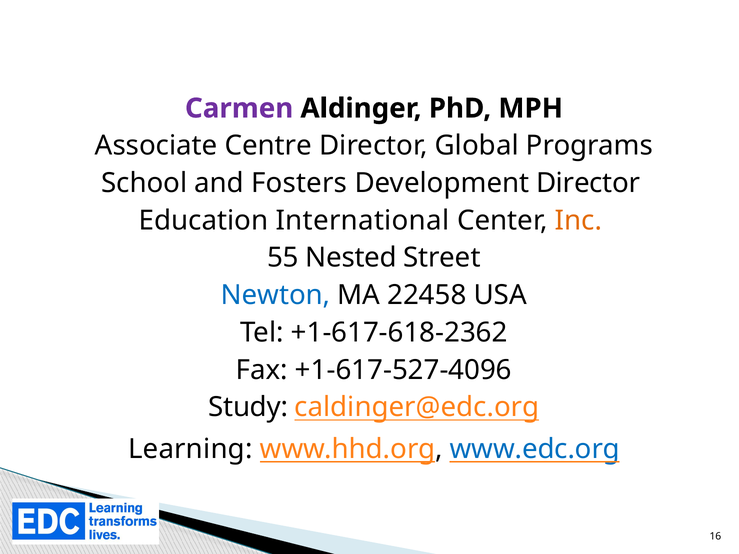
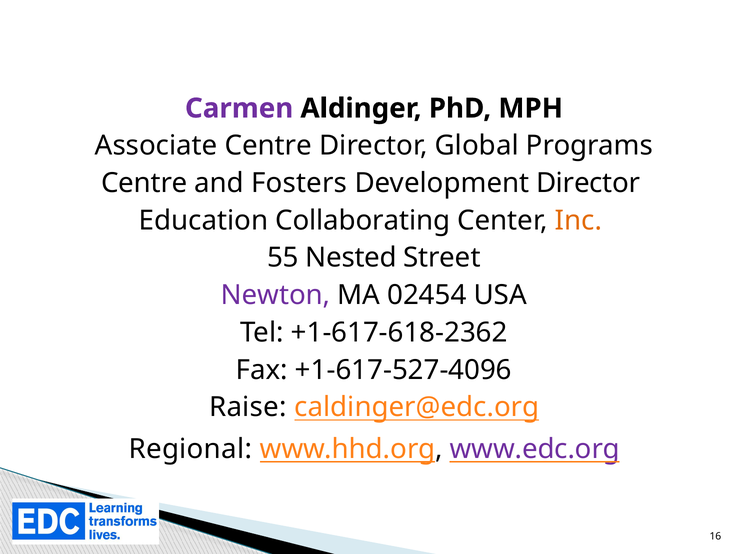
School at (144, 183): School -> Centre
International: International -> Collaborating
Newton colour: blue -> purple
22458: 22458 -> 02454
Study: Study -> Raise
Learning: Learning -> Regional
www.edc.org colour: blue -> purple
